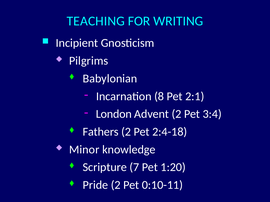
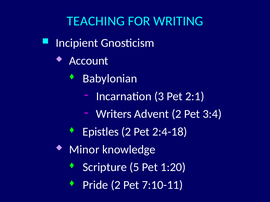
Pilgrims: Pilgrims -> Account
8: 8 -> 3
London: London -> Writers
Fathers: Fathers -> Epistles
7: 7 -> 5
0:10-11: 0:10-11 -> 7:10-11
